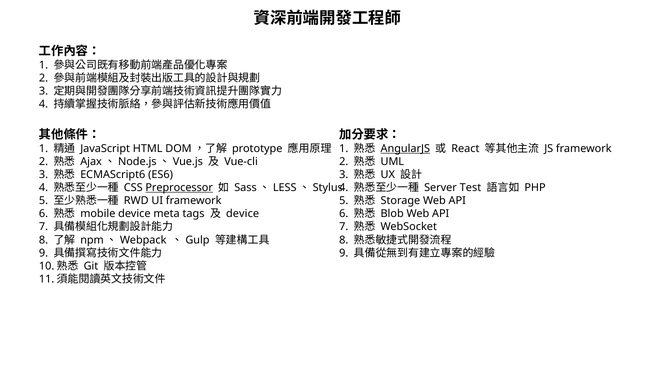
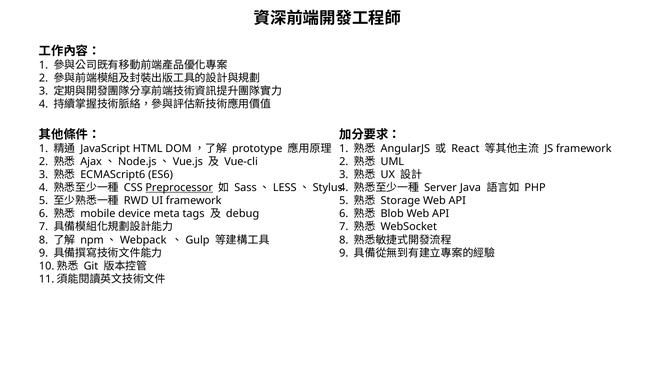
AngularJS underline: present -> none
Test: Test -> Java
device at (243, 214): device -> debug
